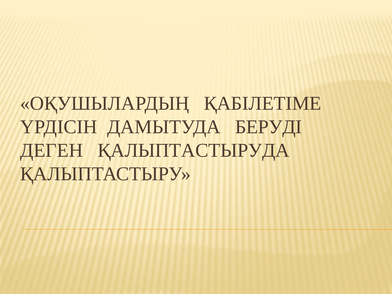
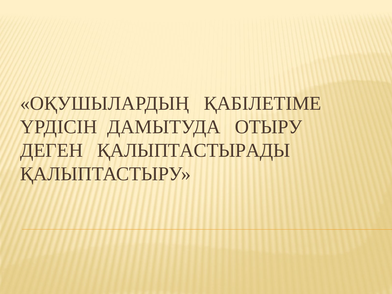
БЕРУДІ: БЕРУДІ -> ОТЫРУ
ҚАЛЫПТАСТЫРУДА: ҚАЛЫПТАСТЫРУДА -> ҚАЛЫПТАСТЫРАДЫ
